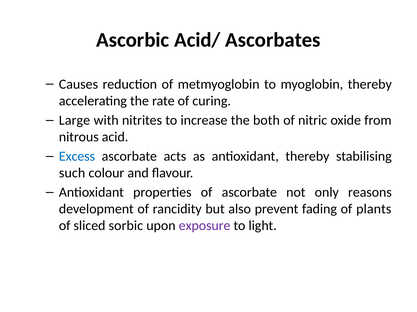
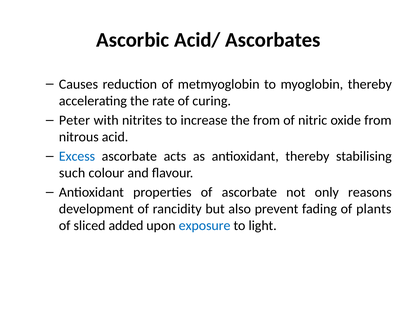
Large: Large -> Peter
the both: both -> from
sorbic: sorbic -> added
exposure colour: purple -> blue
